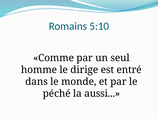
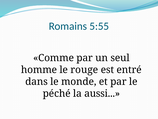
5:10: 5:10 -> 5:55
dirige: dirige -> rouge
